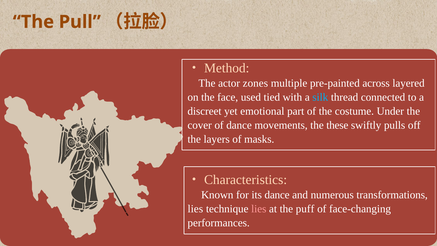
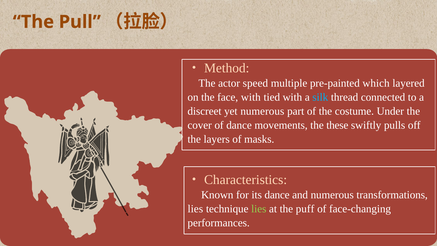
zones: zones -> speed
across: across -> which
face used: used -> with
yet emotional: emotional -> numerous
lies at (259, 209) colour: pink -> light green
